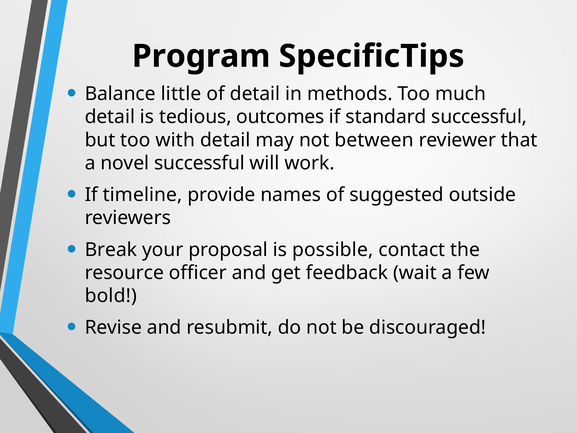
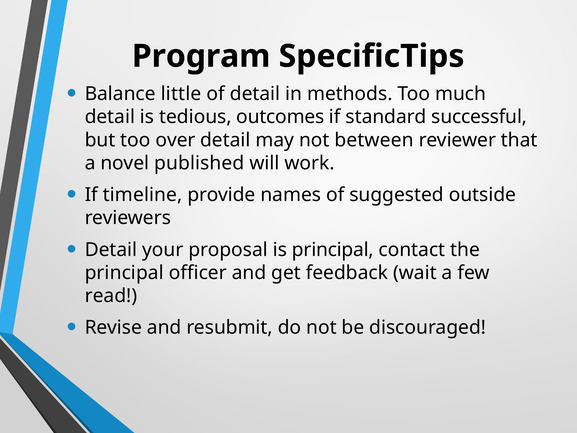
with: with -> over
novel successful: successful -> published
Break at (111, 250): Break -> Detail
is possible: possible -> principal
resource at (124, 273): resource -> principal
bold: bold -> read
